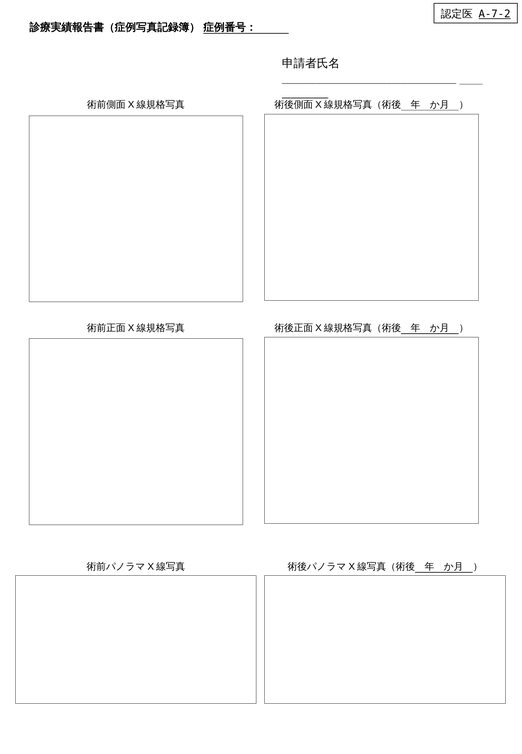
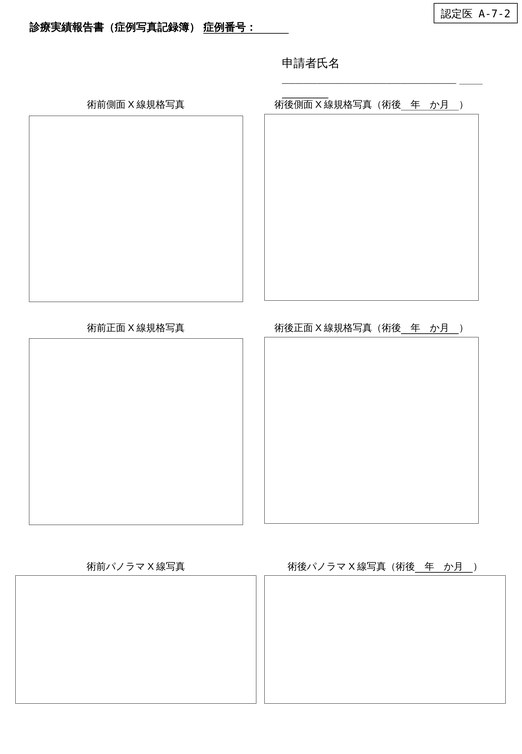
A-7-2 underline: present -> none
